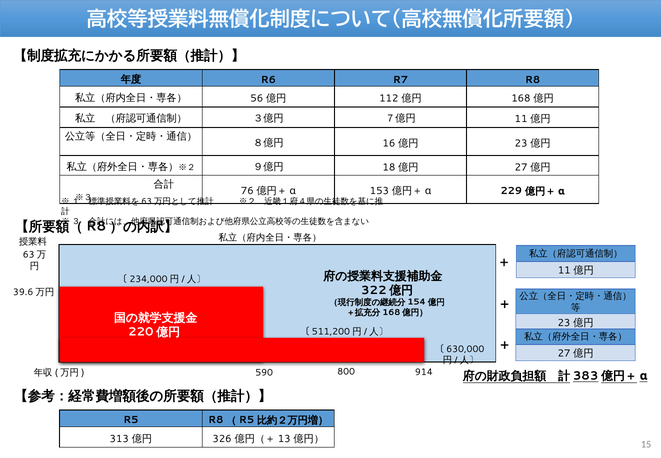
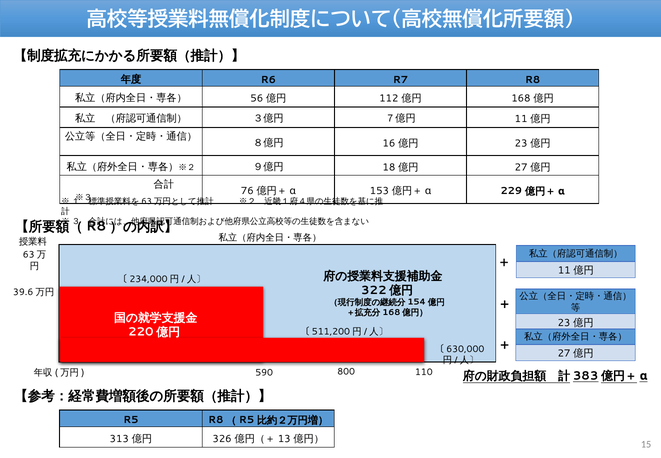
914: 914 -> 110
